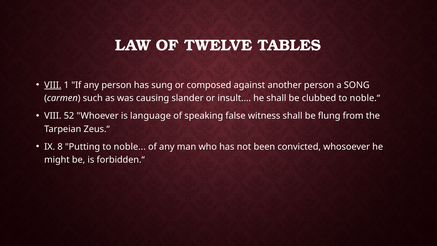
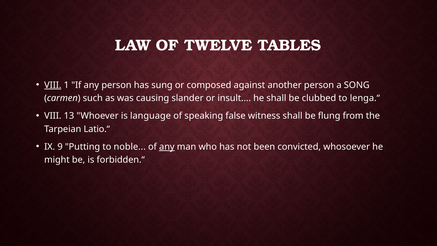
noble.“: noble.“ -> lenga.“
52: 52 -> 13
Zeus.“: Zeus.“ -> Latio.“
8: 8 -> 9
any at (167, 147) underline: none -> present
